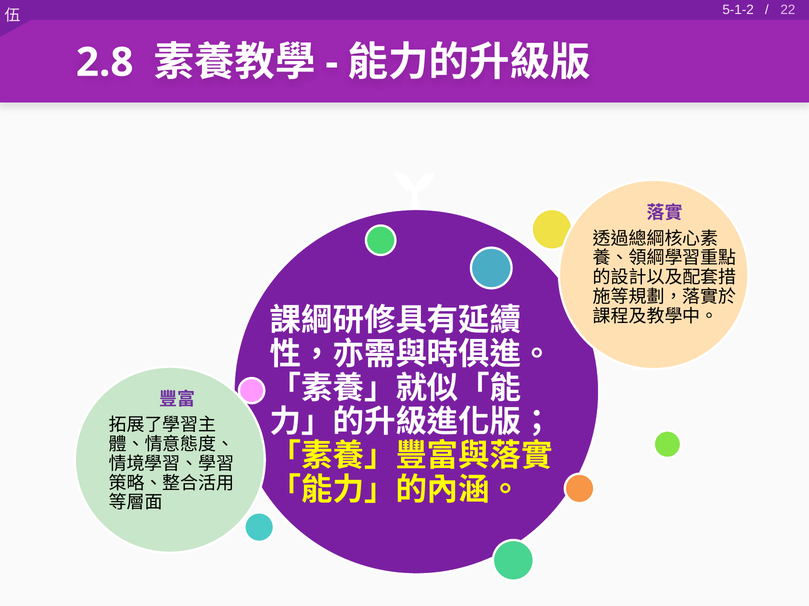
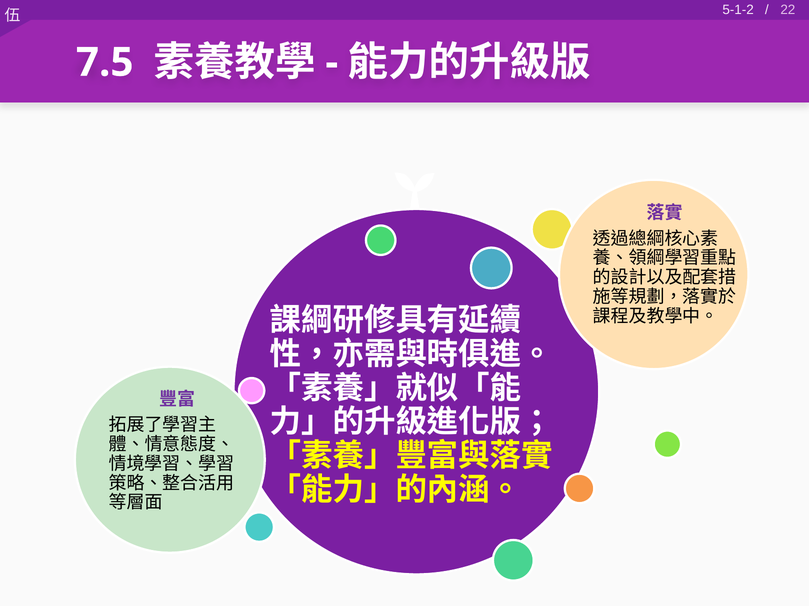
2.8: 2.8 -> 7.5
